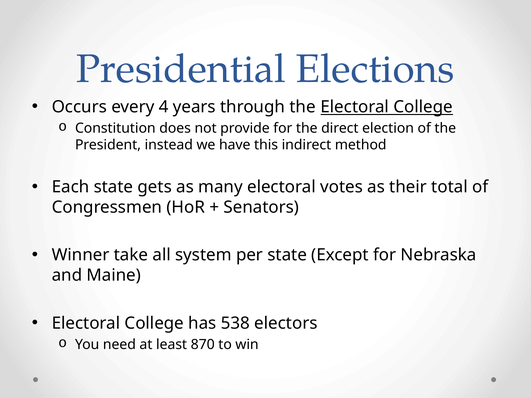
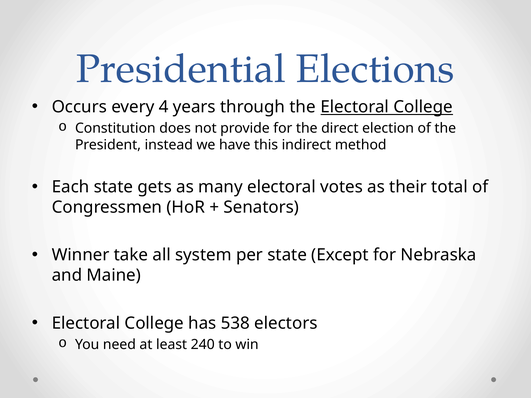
870: 870 -> 240
